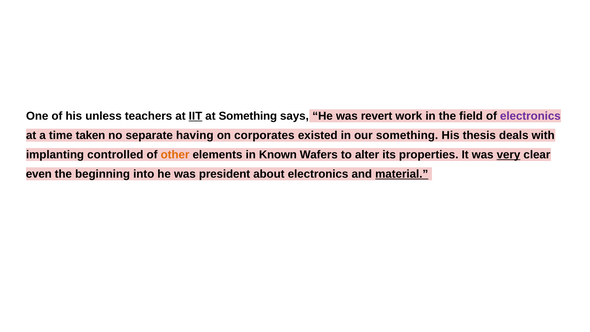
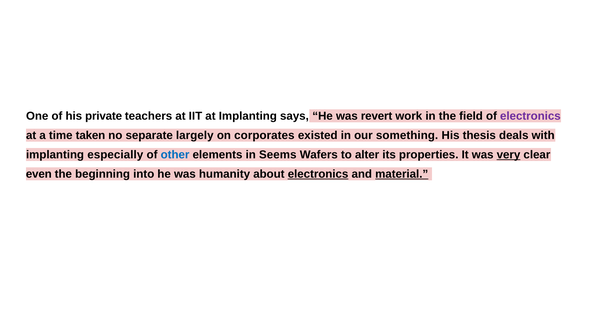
unless: unless -> private
IIT underline: present -> none
at Something: Something -> Implanting
having: having -> largely
controlled: controlled -> especially
other colour: orange -> blue
Known: Known -> Seems
president: president -> humanity
electronics at (318, 174) underline: none -> present
